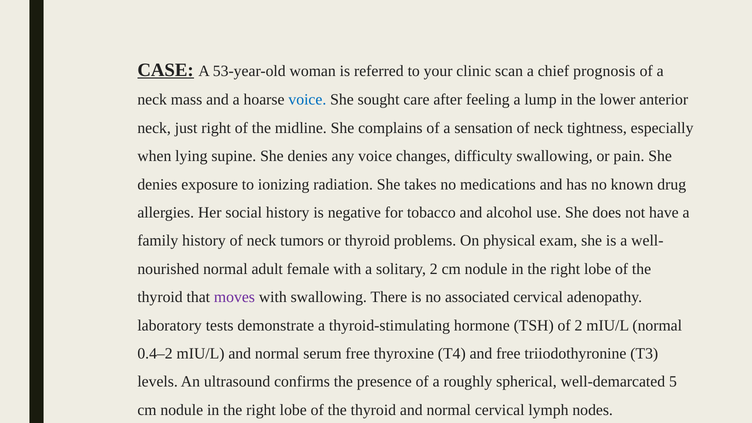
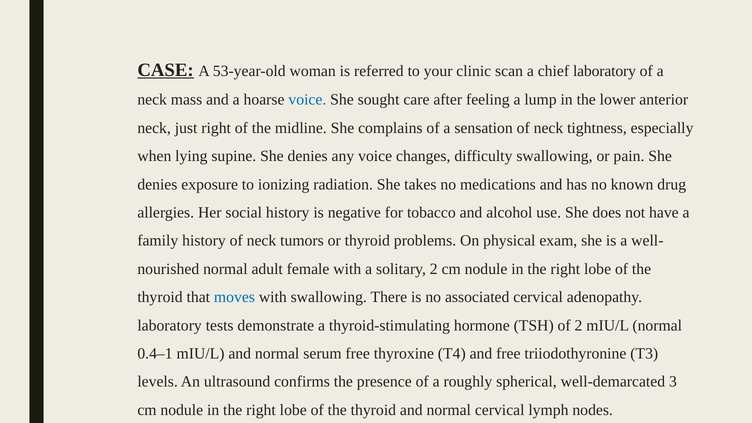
chief prognosis: prognosis -> laboratory
moves colour: purple -> blue
0.4–2: 0.4–2 -> 0.4–1
5: 5 -> 3
